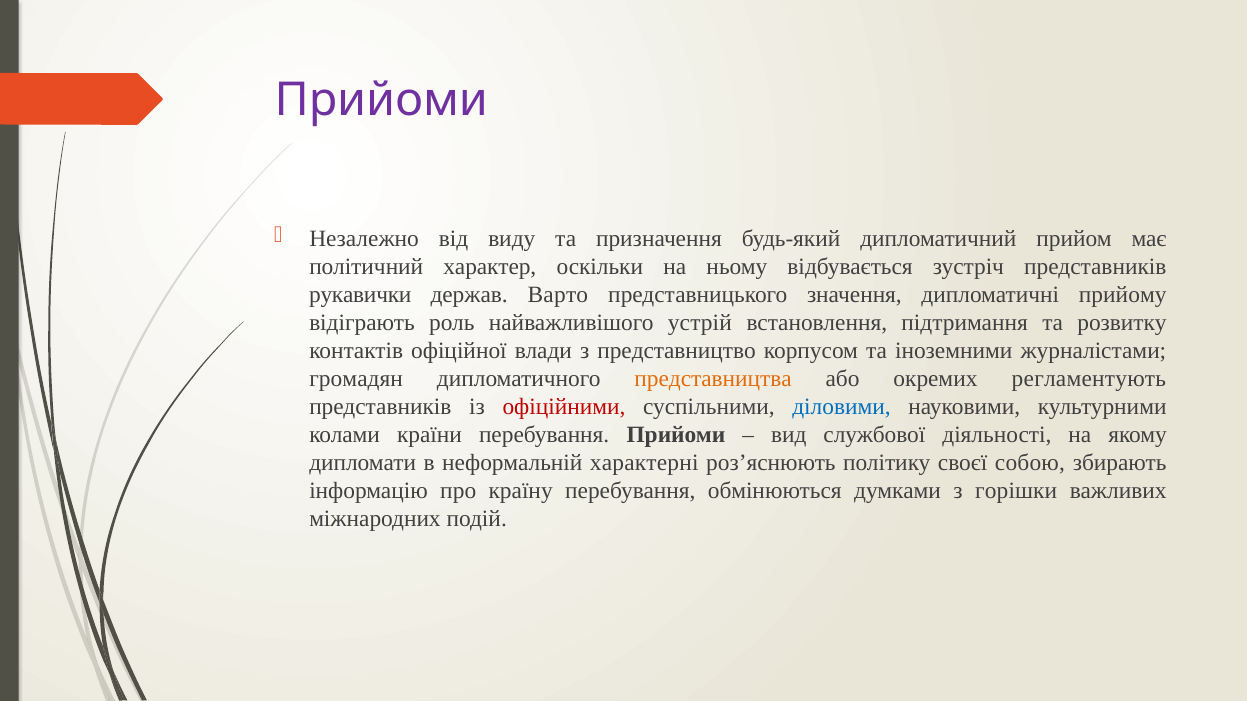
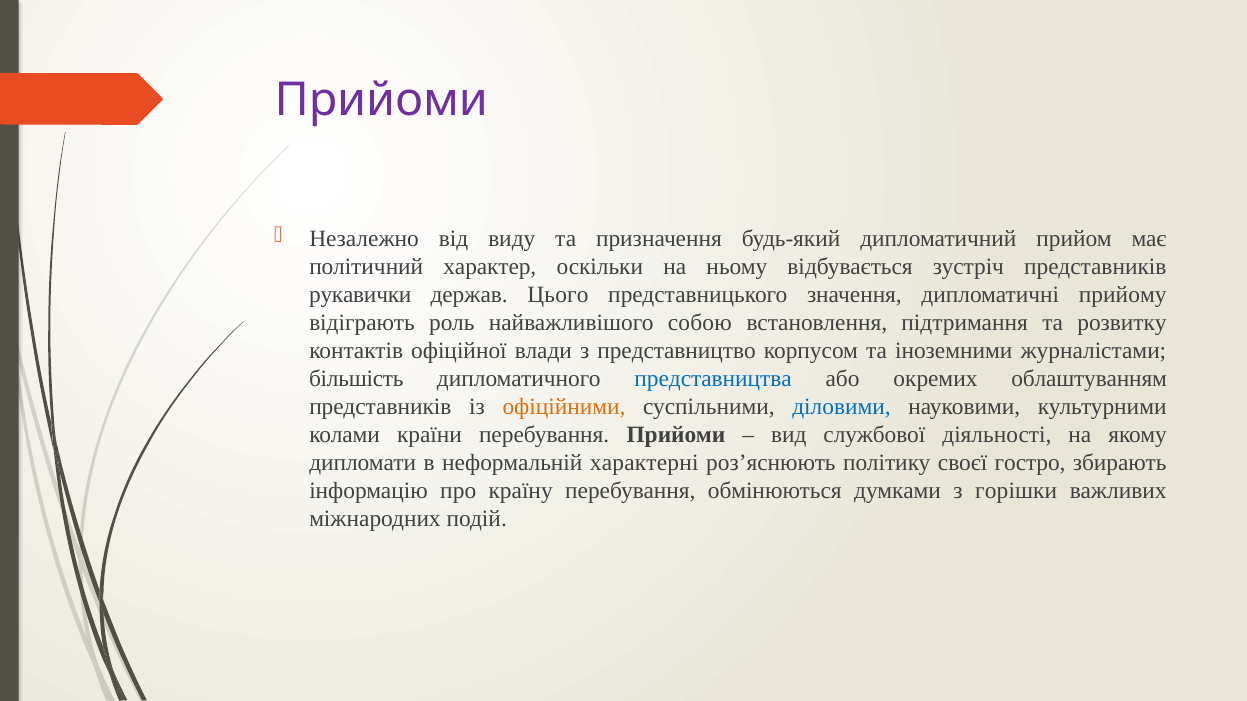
Варто: Варто -> Цього
устрій: устрій -> собою
громадян: громадян -> більшість
представництва colour: orange -> blue
регламентують: регламентують -> облаштуванням
офіційними colour: red -> orange
собою: собою -> гостро
